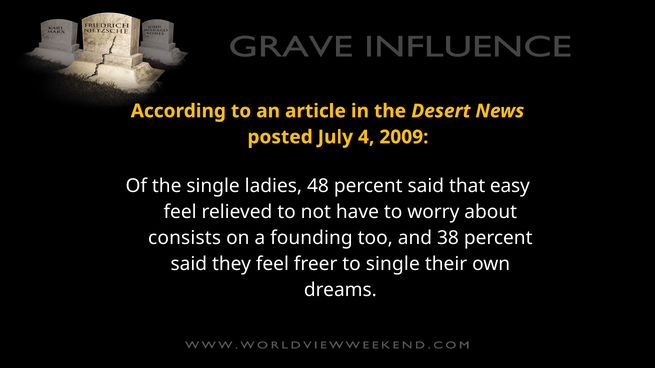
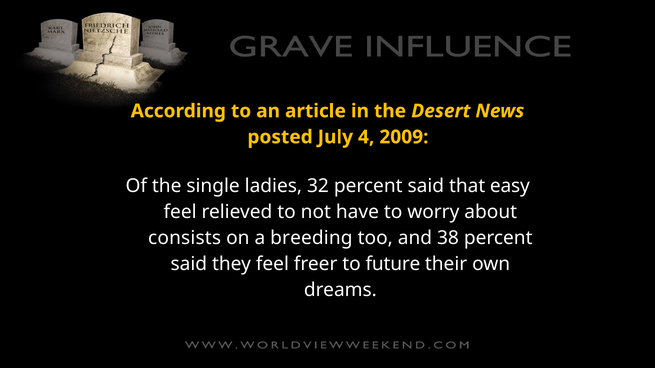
48: 48 -> 32
founding: founding -> breeding
to single: single -> future
